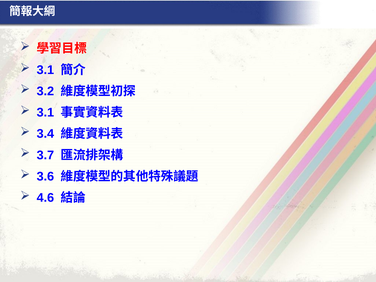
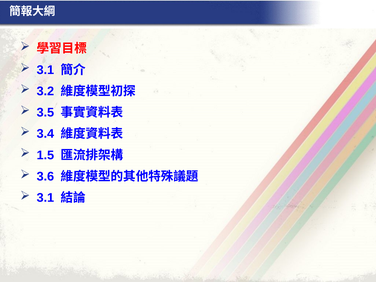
3.1 at (45, 113): 3.1 -> 3.5
3.7: 3.7 -> 1.5
4.6 at (45, 198): 4.6 -> 3.1
